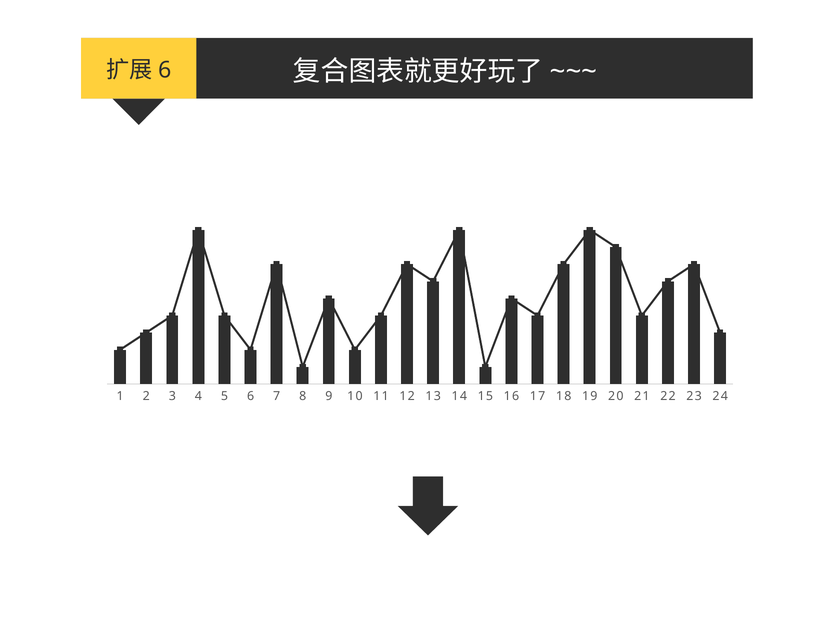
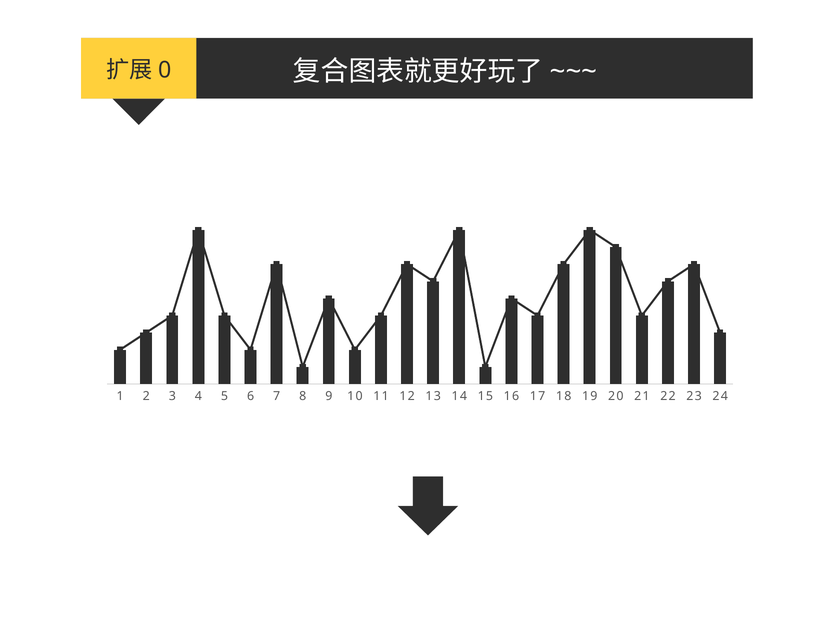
6 at (165, 70): 6 -> 0
